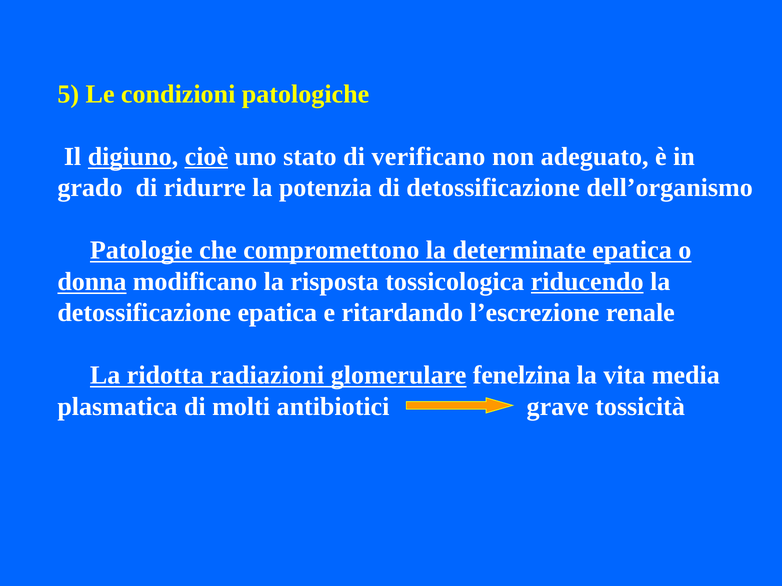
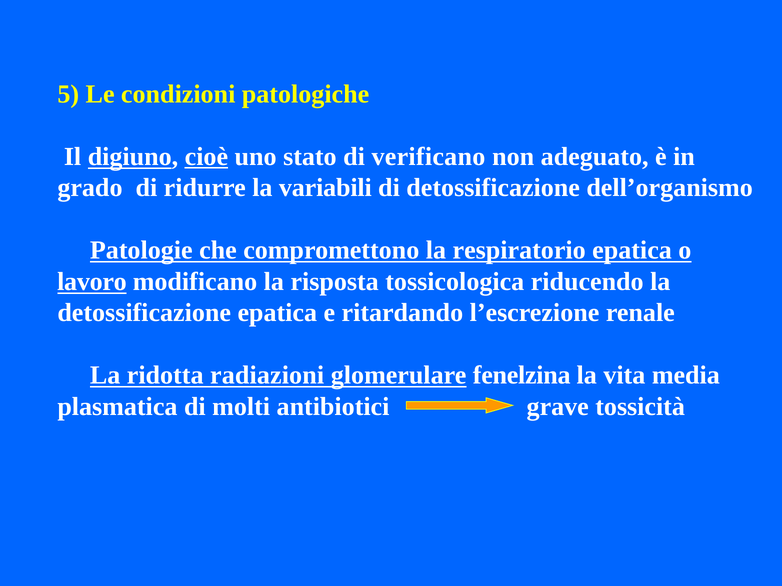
potenzia: potenzia -> variabili
determinate: determinate -> respiratorio
donna: donna -> lavoro
riducendo underline: present -> none
